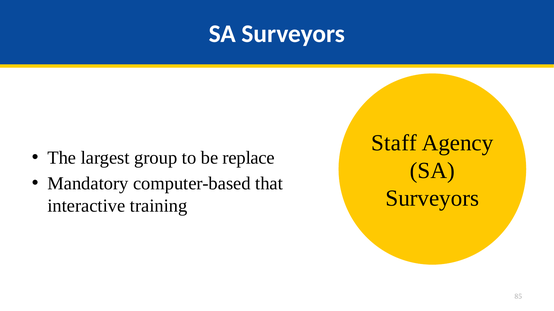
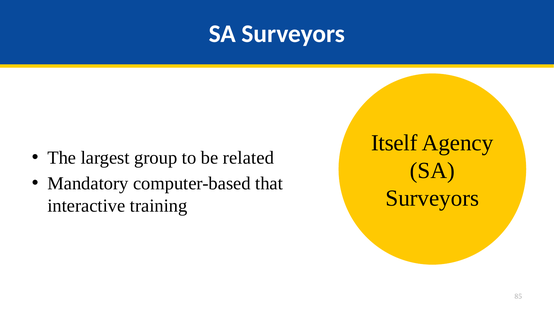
Staff: Staff -> Itself
replace: replace -> related
